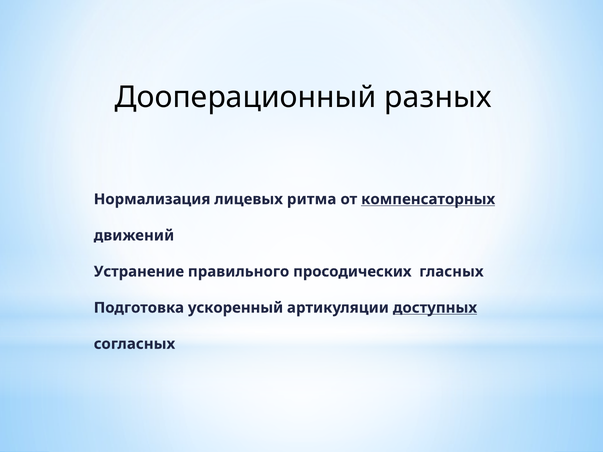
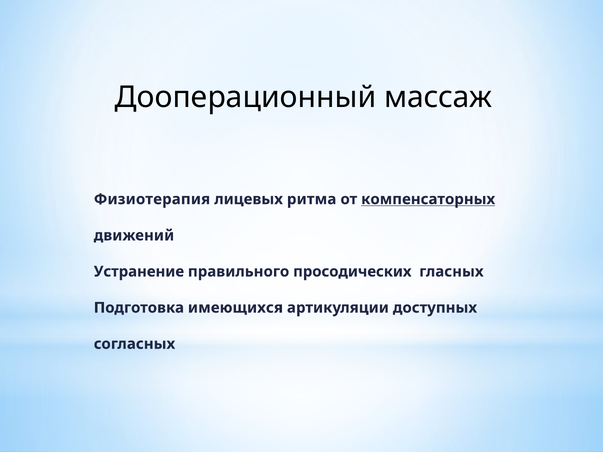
разных: разных -> массаж
Нормализация: Нормализация -> Физиотерапия
ускоренный: ускоренный -> имеющихся
доступных underline: present -> none
